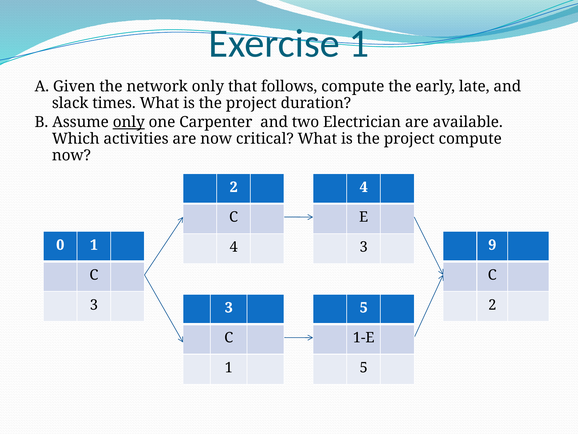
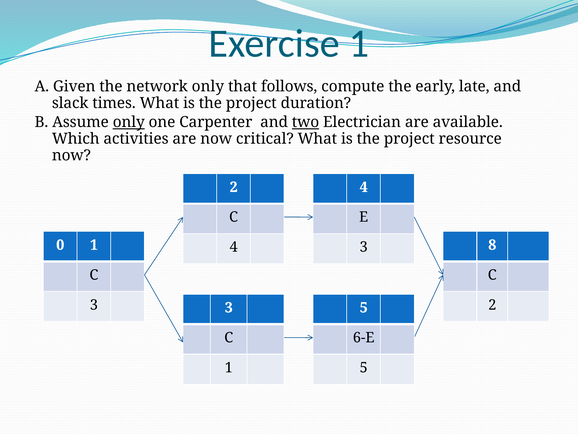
two underline: none -> present
project compute: compute -> resource
9: 9 -> 8
1-E: 1-E -> 6-E
